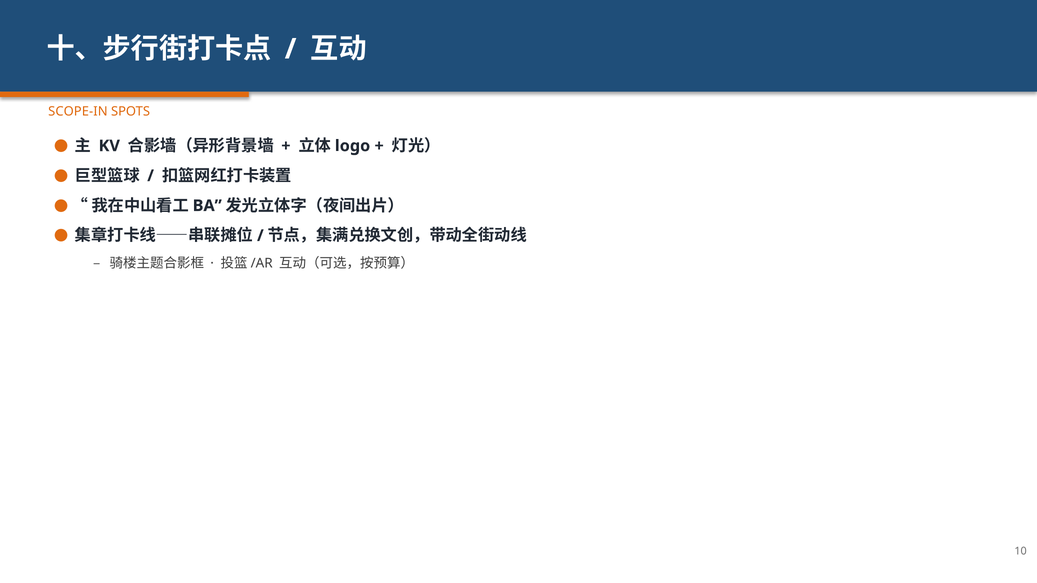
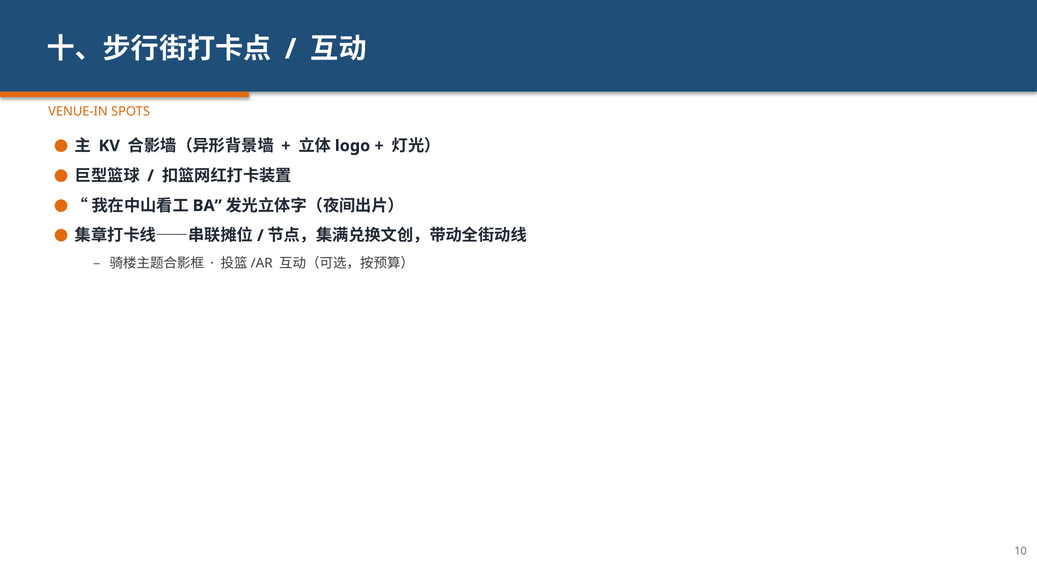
SCOPE-IN: SCOPE-IN -> VENUE-IN
